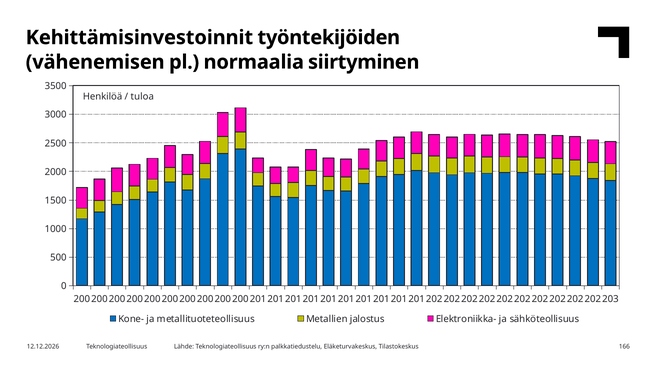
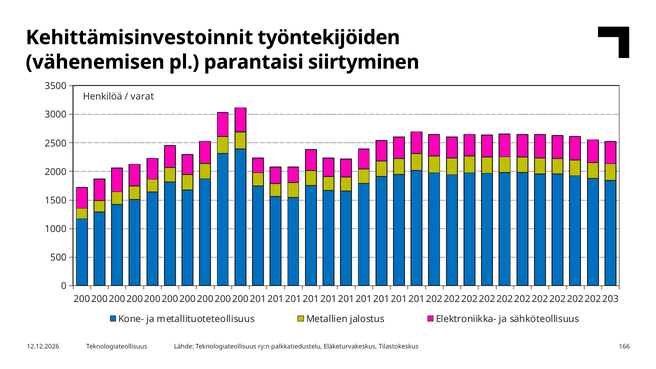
normaalia: normaalia -> parantaisi
tuloa: tuloa -> varat
